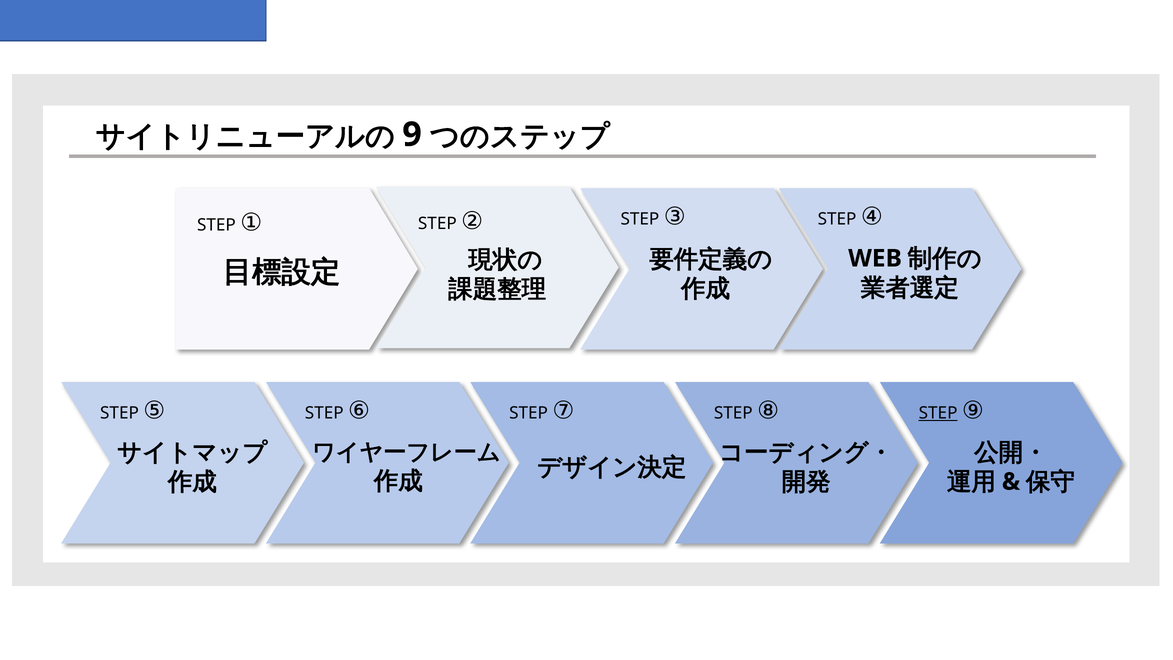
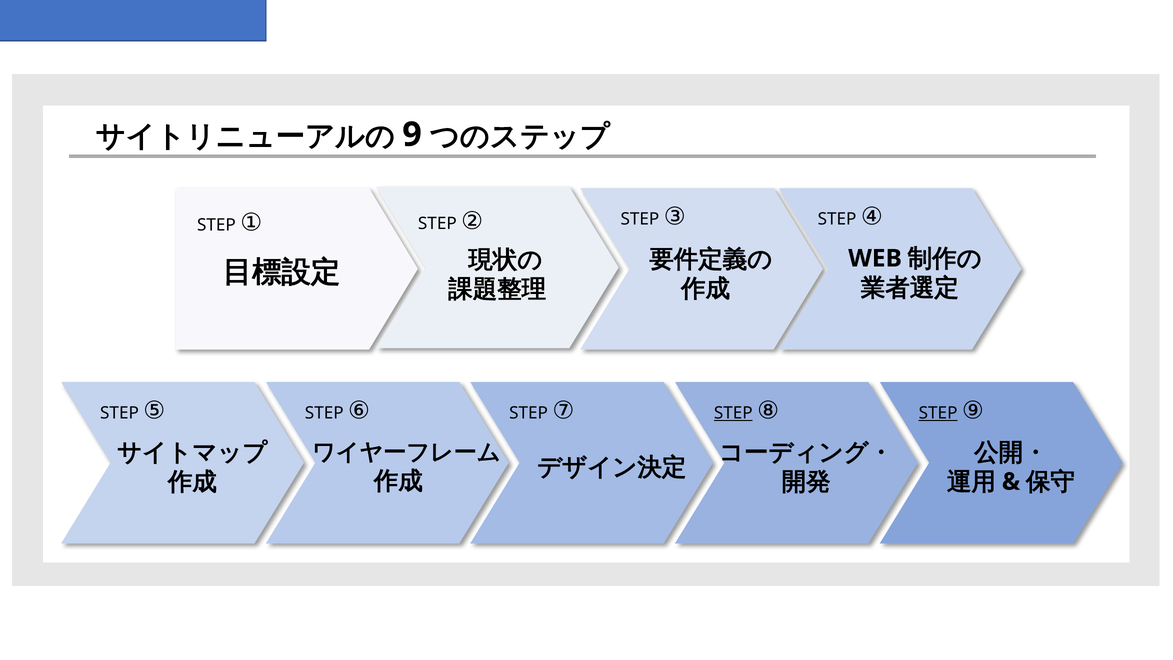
STEP at (733, 413) underline: none -> present
